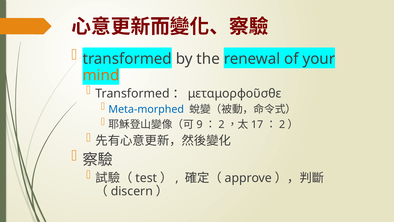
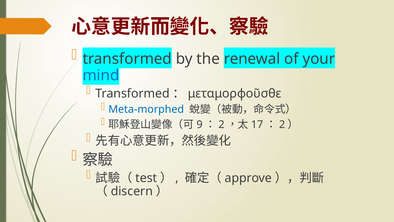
mind colour: orange -> blue
